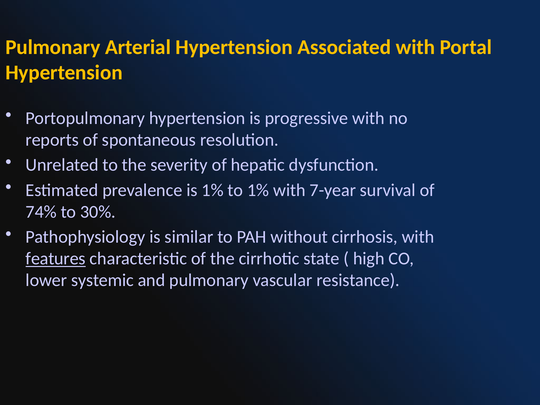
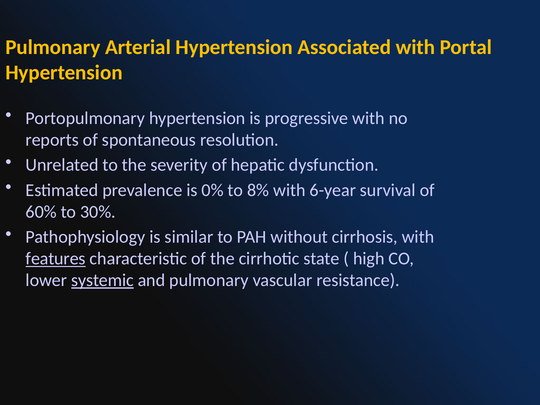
is 1%: 1% -> 0%
to 1%: 1% -> 8%
7-year: 7-year -> 6-year
74%: 74% -> 60%
systemic underline: none -> present
